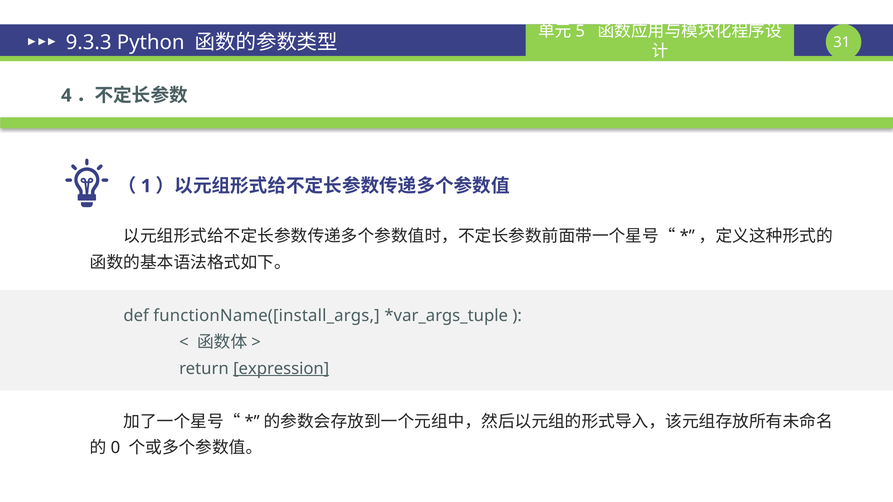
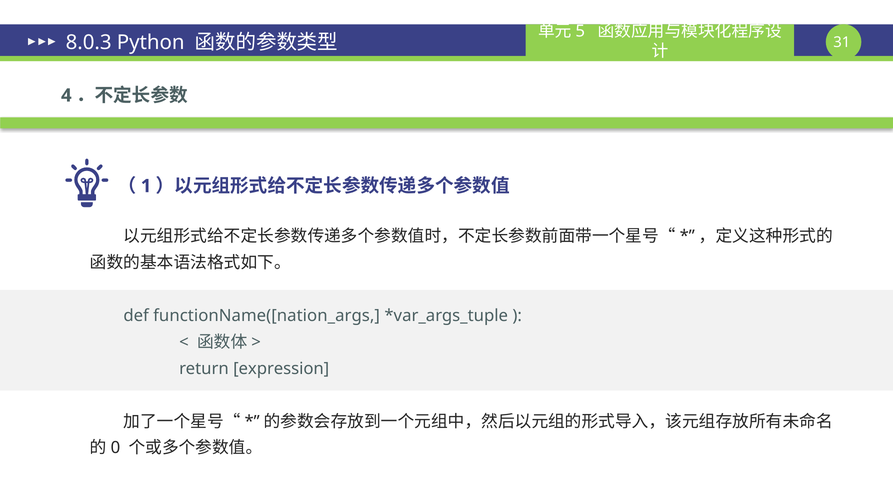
9.3.3: 9.3.3 -> 8.0.3
functionName([install_args: functionName([install_args -> functionName([nation_args
expression underline: present -> none
